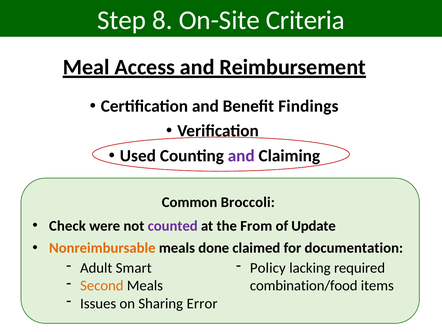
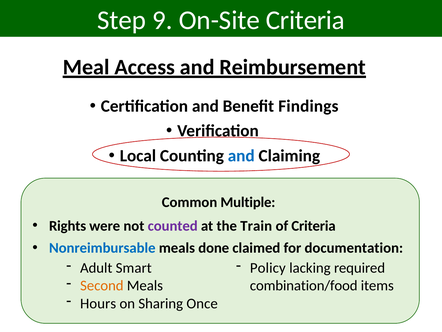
8: 8 -> 9
Used: Used -> Local
and at (241, 155) colour: purple -> blue
Broccoli: Broccoli -> Multiple
Check: Check -> Rights
From: From -> Train
of Update: Update -> Criteria
Nonreimbursable colour: orange -> blue
Issues: Issues -> Hours
Error: Error -> Once
